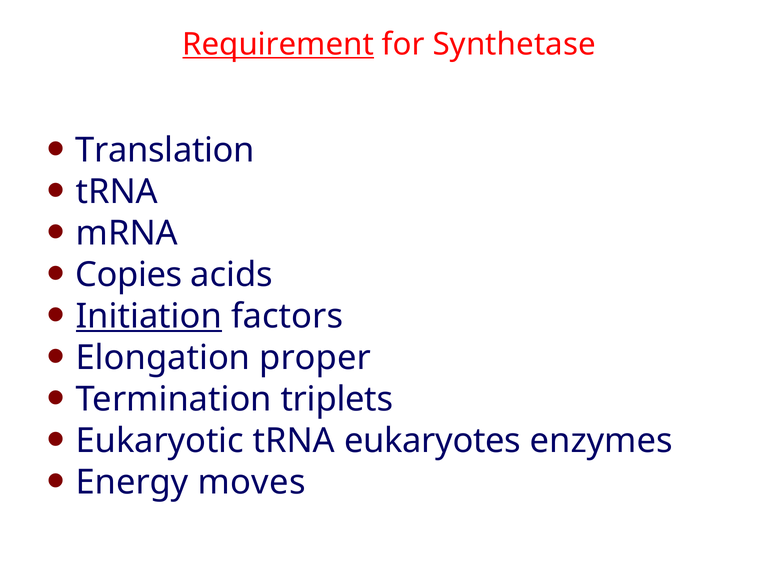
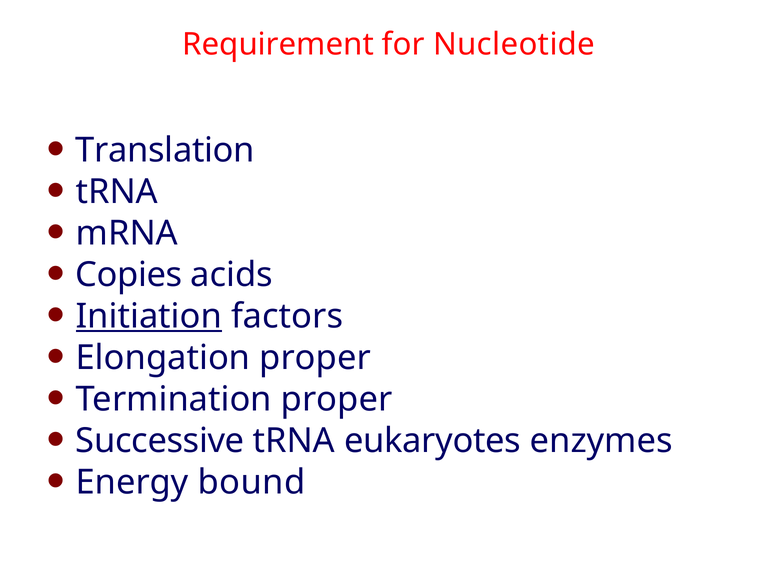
Requirement underline: present -> none
Synthetase: Synthetase -> Nucleotide
Termination triplets: triplets -> proper
Eukaryotic: Eukaryotic -> Successive
moves: moves -> bound
